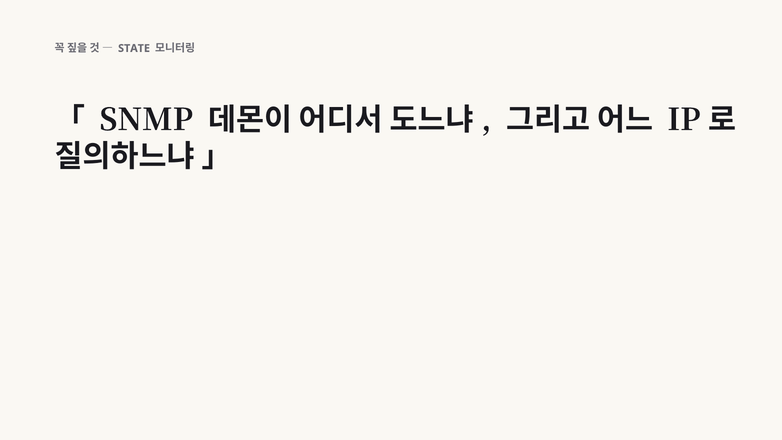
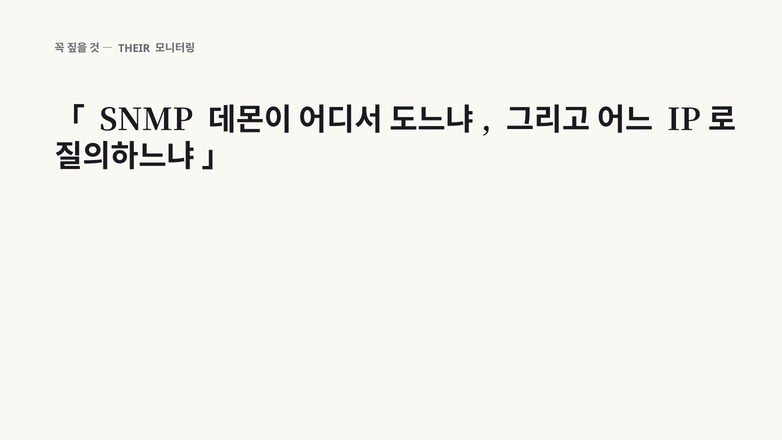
STATE: STATE -> THEIR
